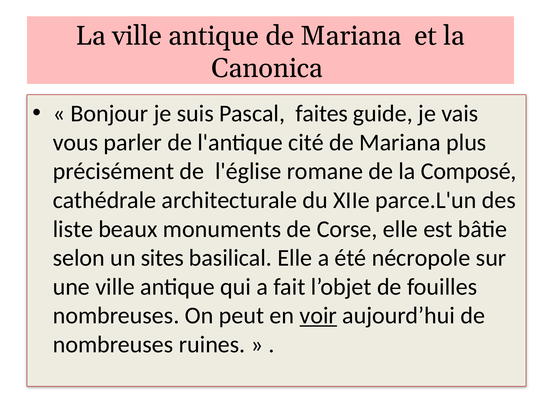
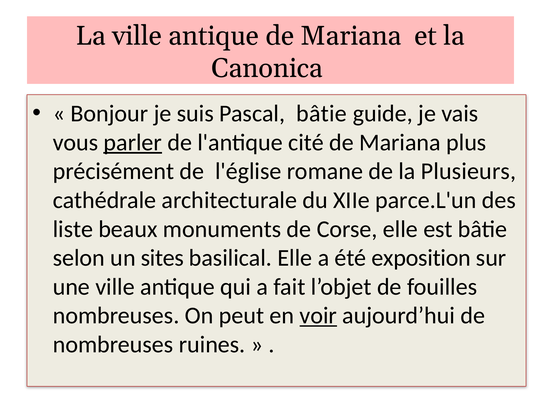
Pascal faites: faites -> bâtie
parler underline: none -> present
Composé: Composé -> Plusieurs
nécropole: nécropole -> exposition
